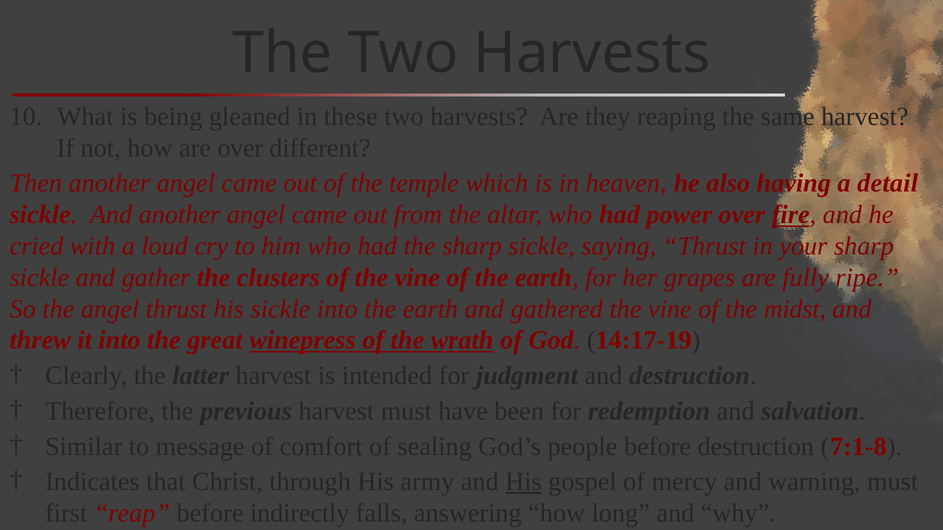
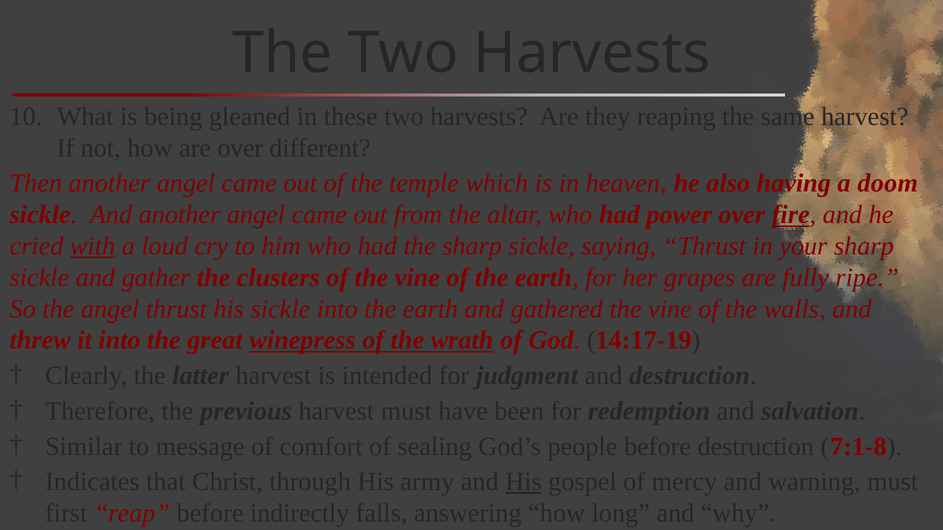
detail: detail -> doom
with underline: none -> present
midst: midst -> walls
